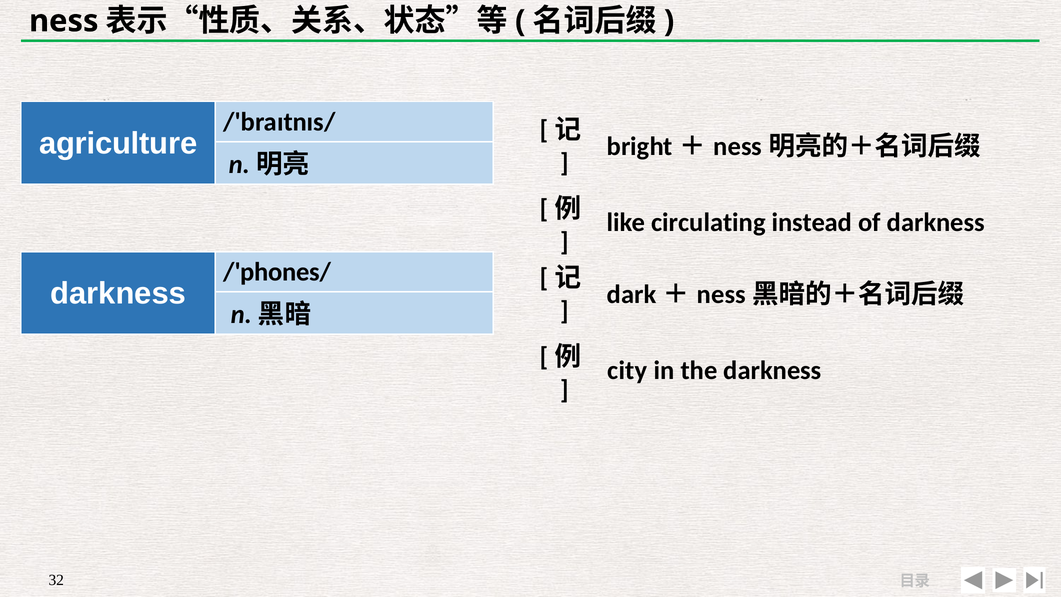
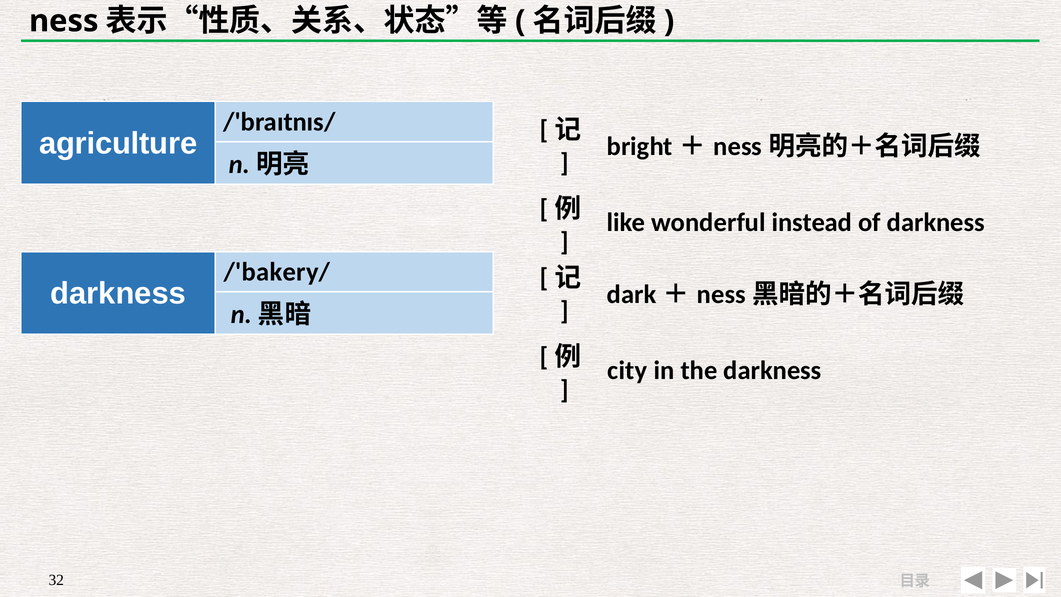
circulating: circulating -> wonderful
/'phones/: /'phones/ -> /'bakery/
